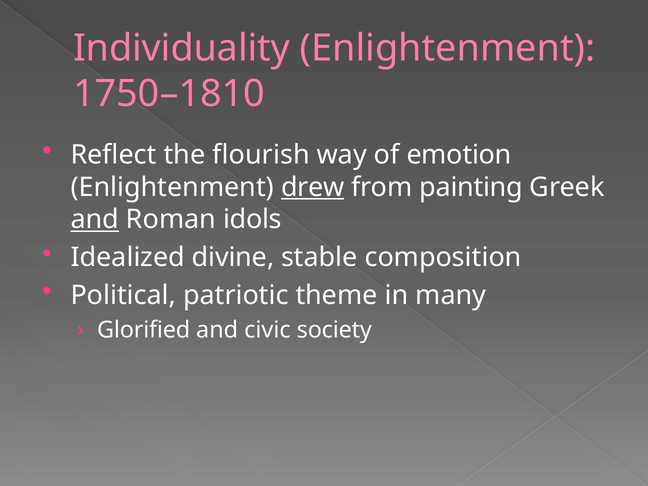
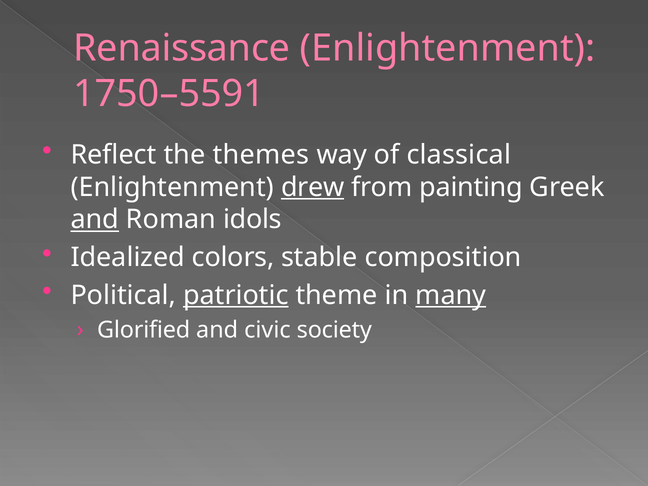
Individuality: Individuality -> Renaissance
1750–1810: 1750–1810 -> 1750–5591
flourish: flourish -> themes
emotion: emotion -> classical
divine: divine -> colors
patriotic underline: none -> present
many underline: none -> present
